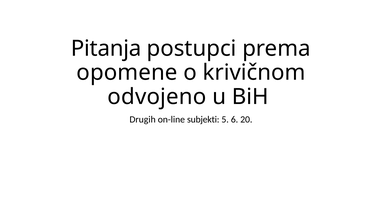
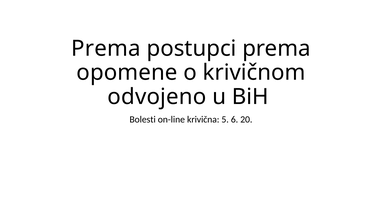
Pitanja at (106, 48): Pitanja -> Prema
Drugih: Drugih -> Bolesti
subjekti: subjekti -> krivična
